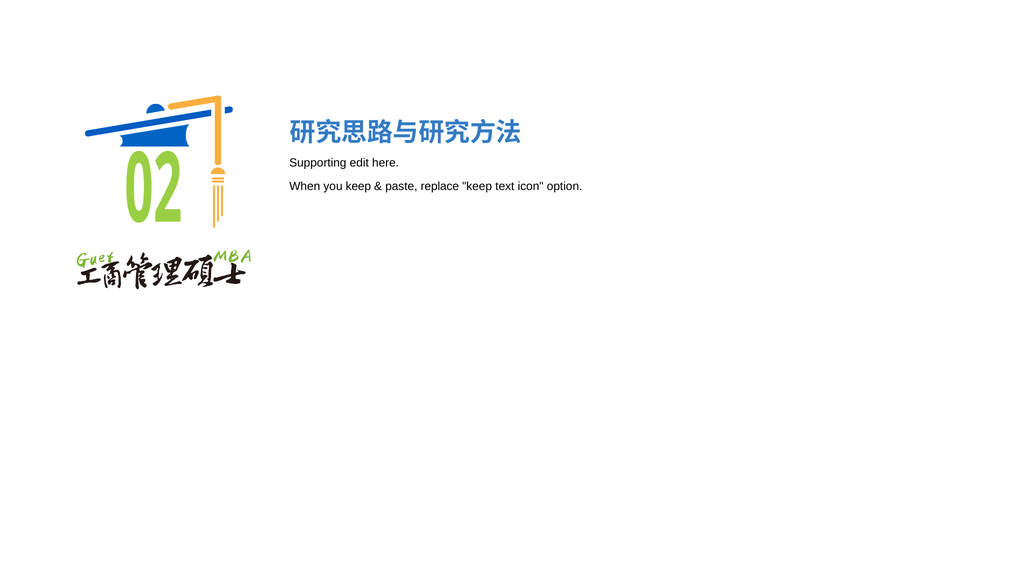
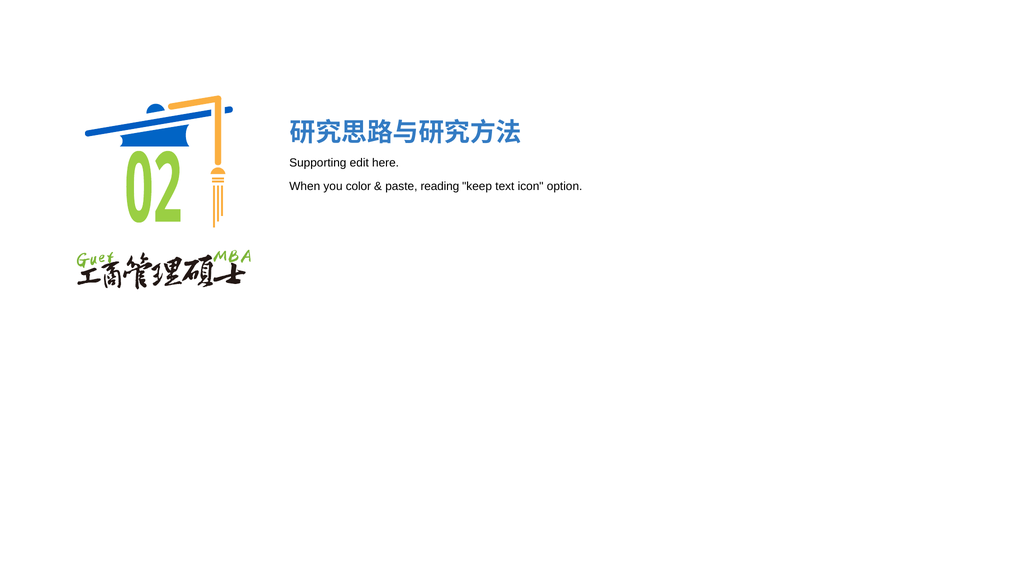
you keep: keep -> color
replace: replace -> reading
